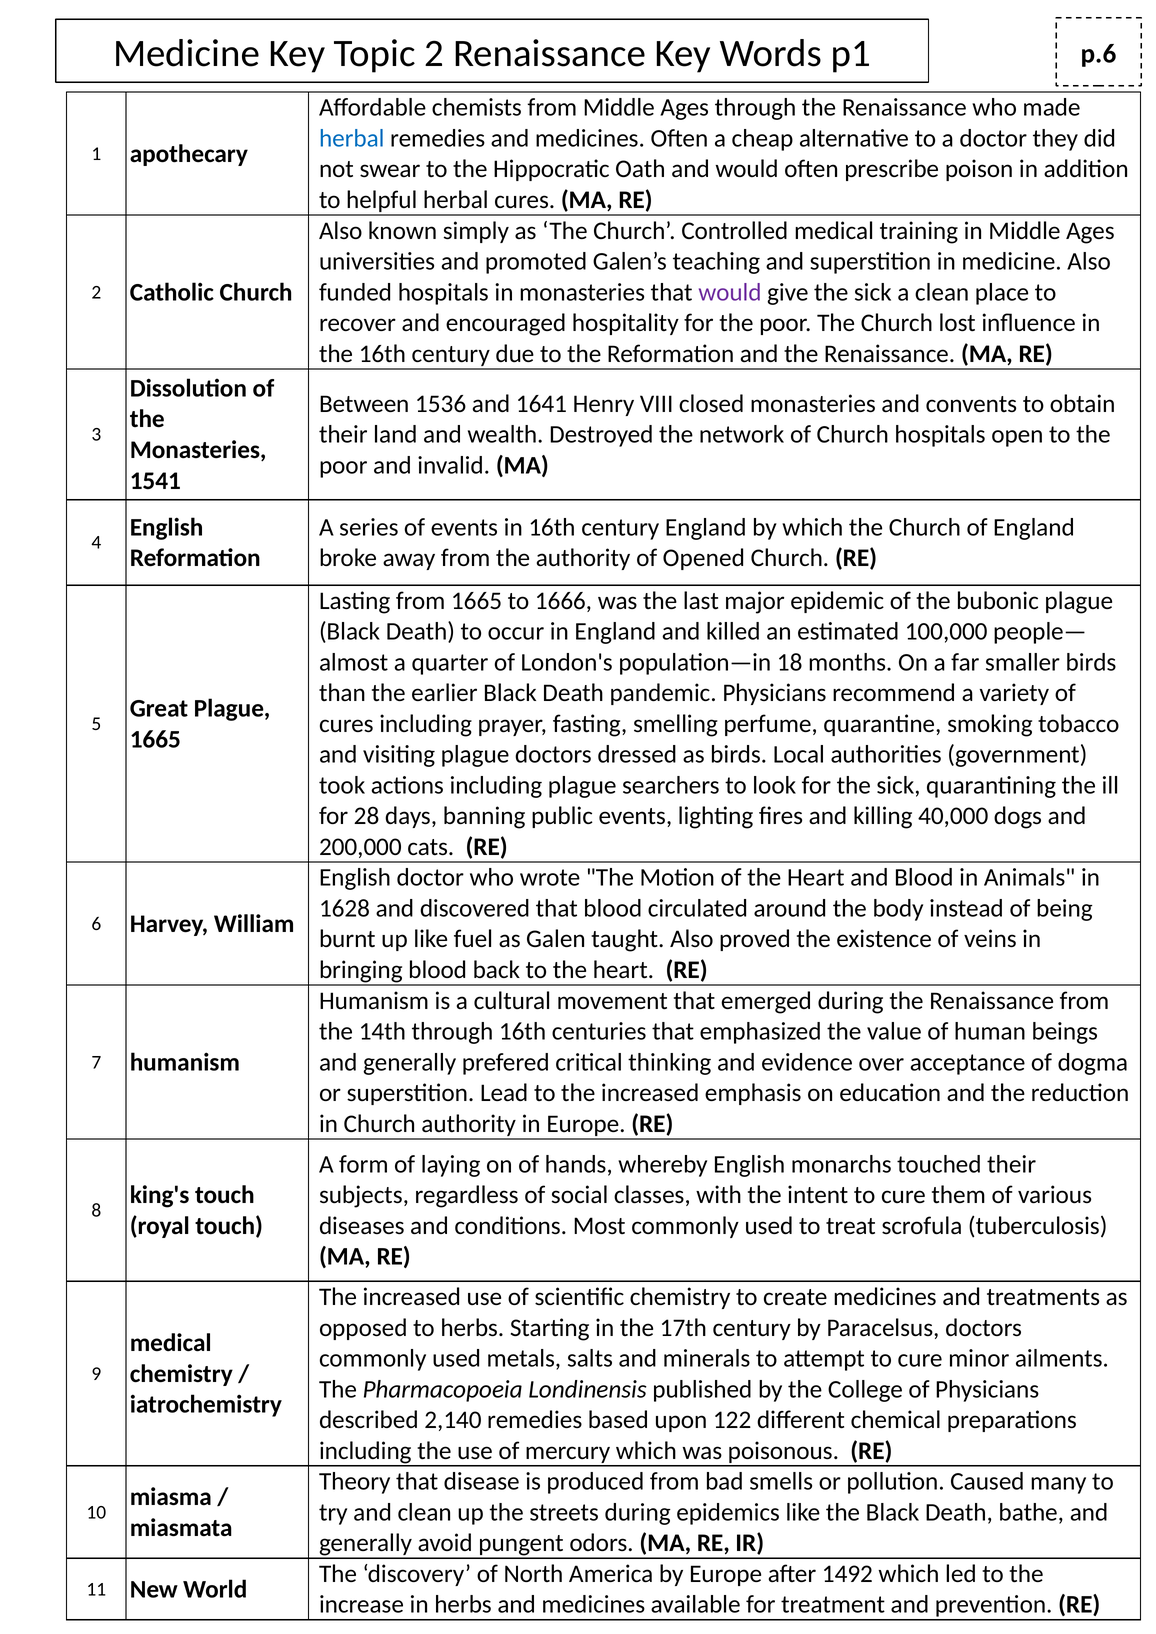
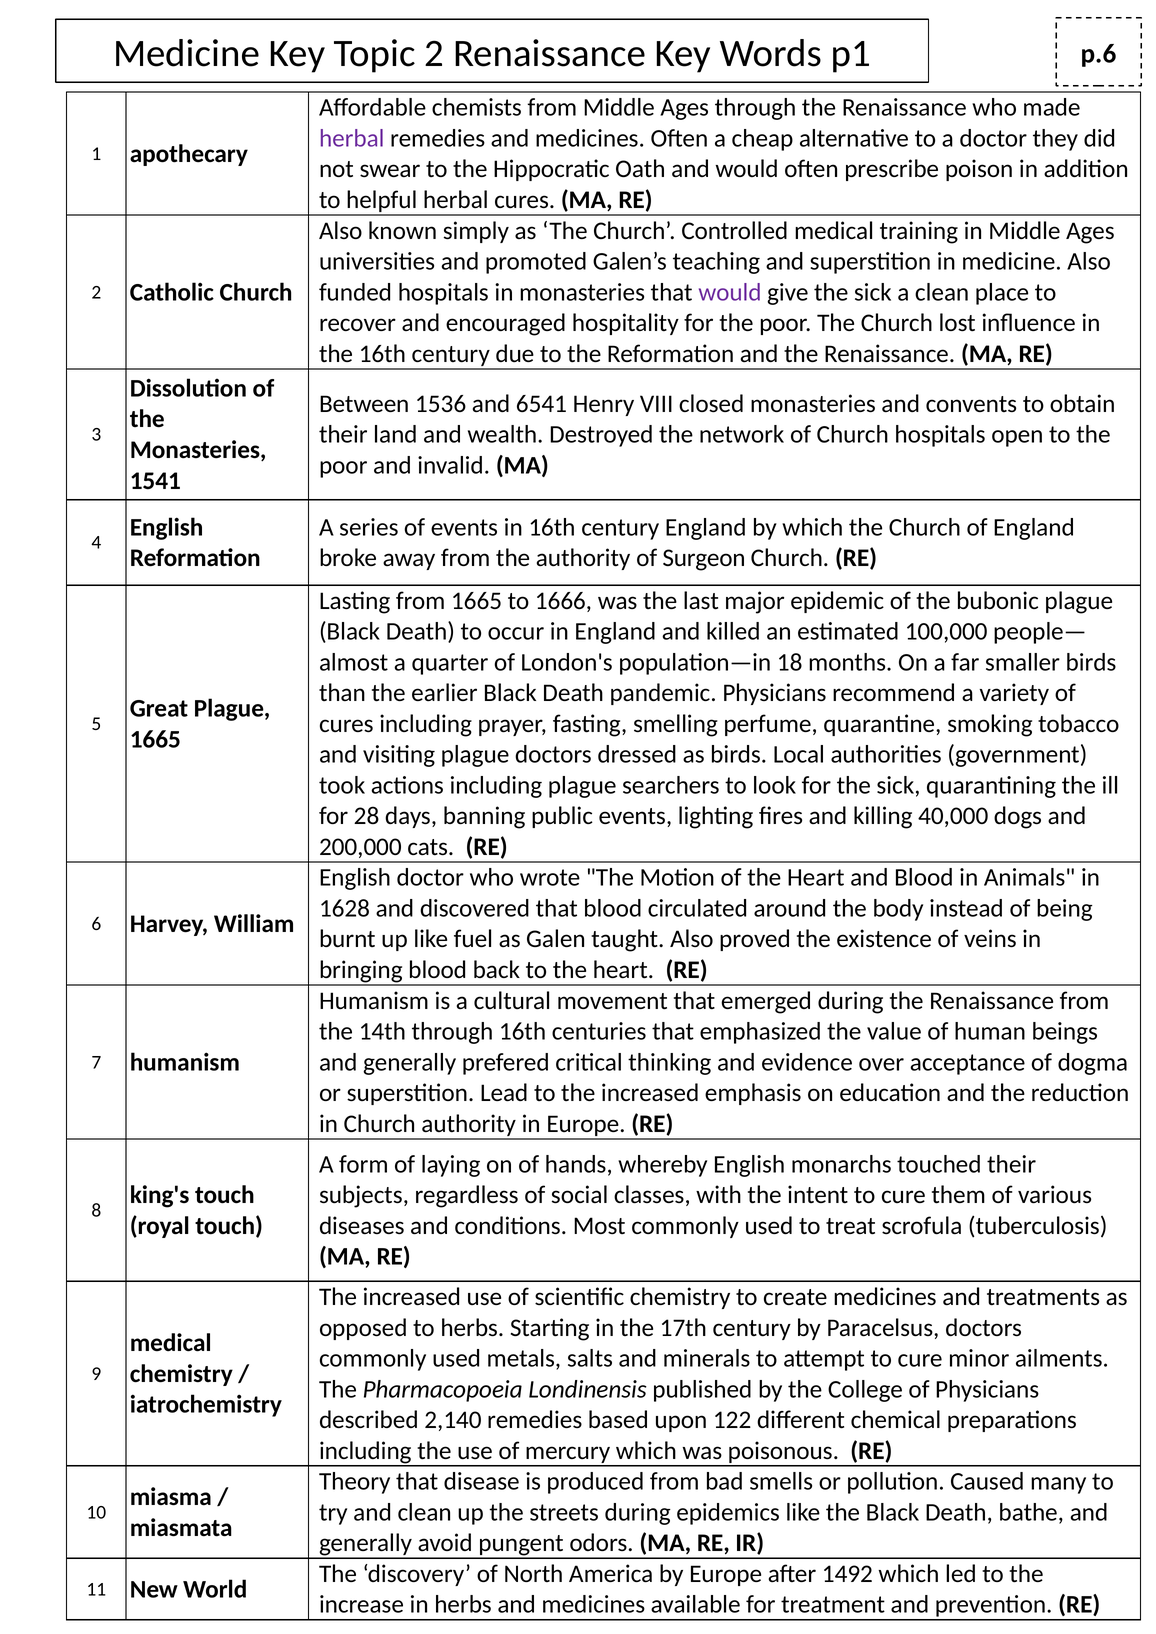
herbal at (352, 138) colour: blue -> purple
1641: 1641 -> 6541
Opened: Opened -> Surgeon
